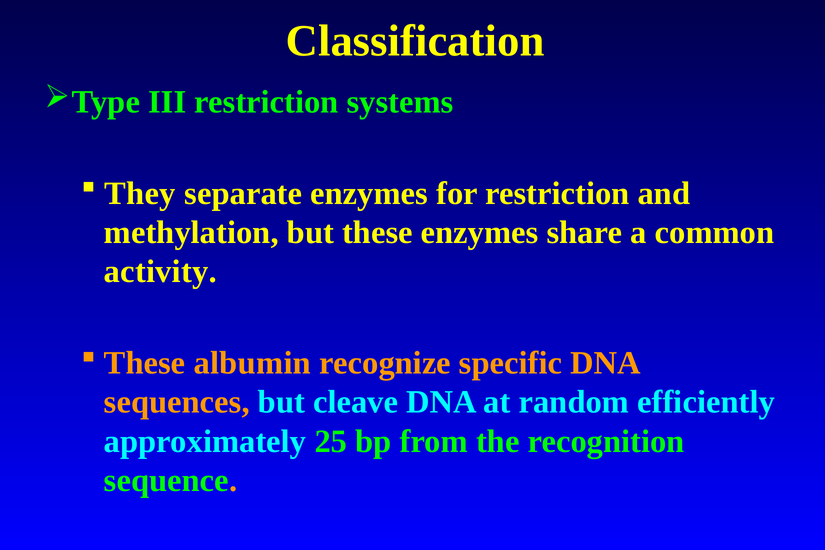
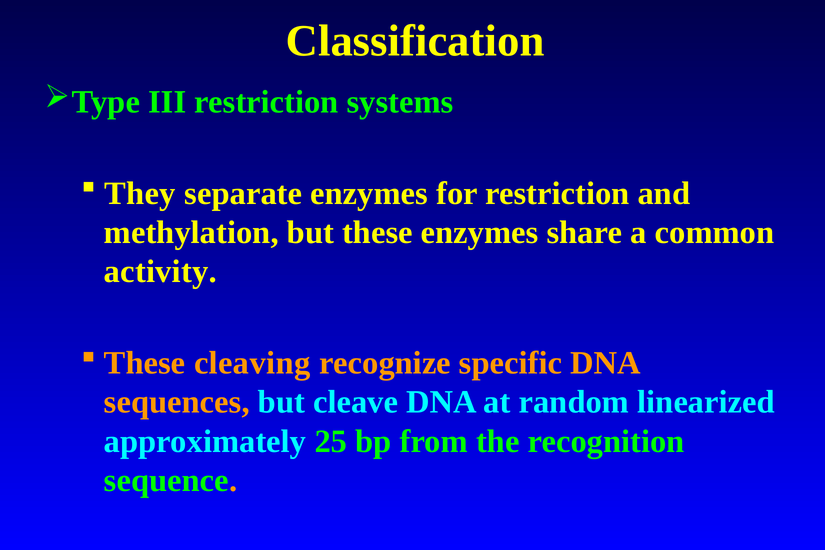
albumin: albumin -> cleaving
efficiently: efficiently -> linearized
